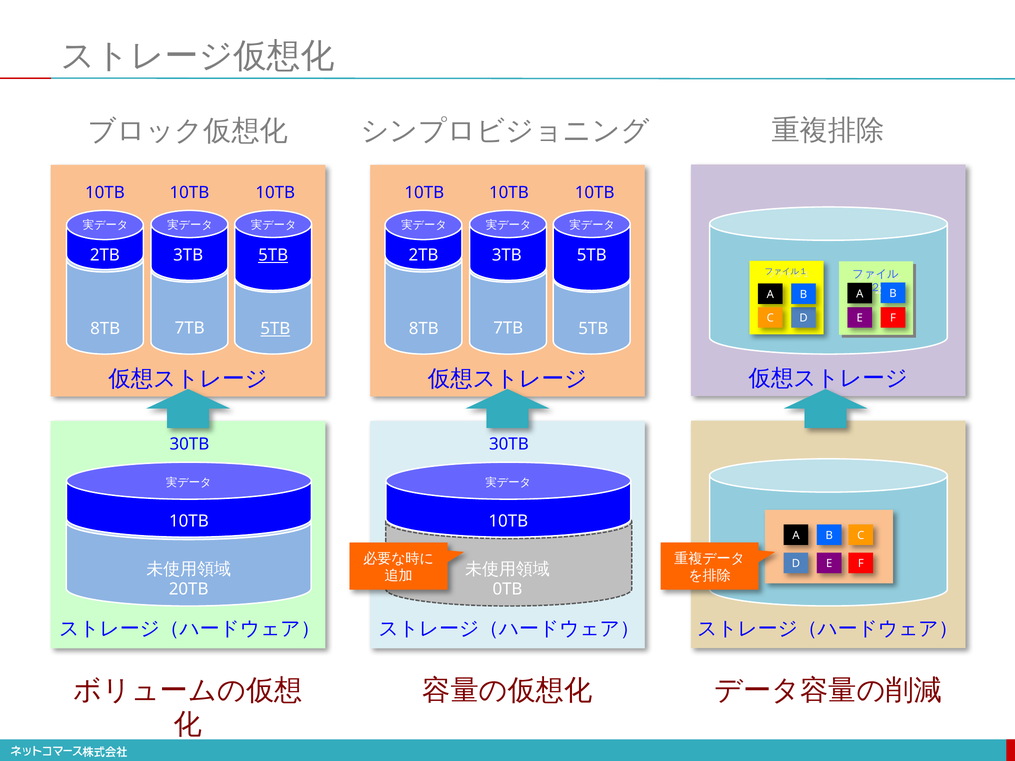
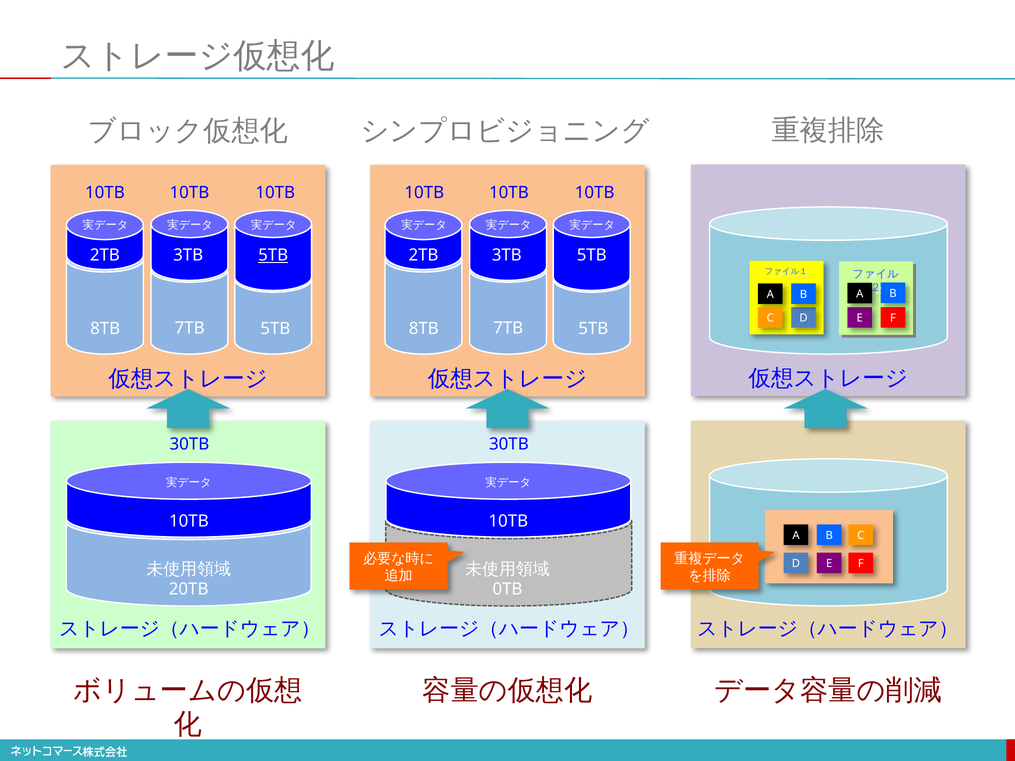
5TB at (275, 329) underline: present -> none
